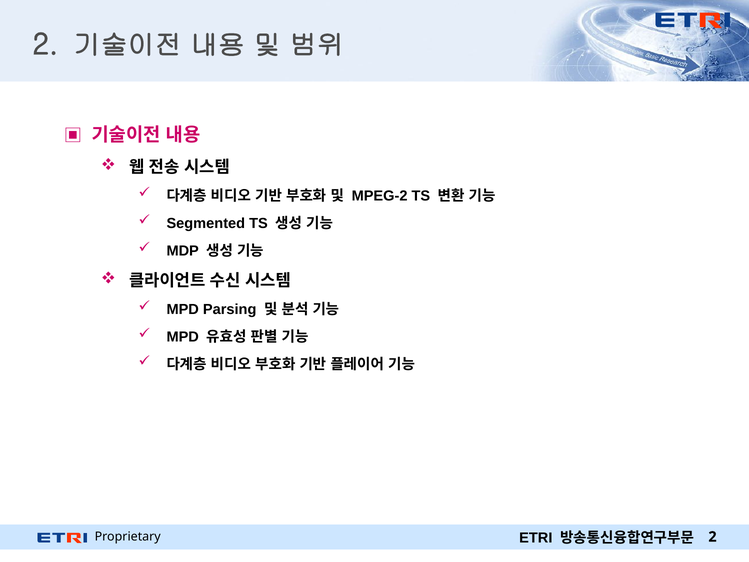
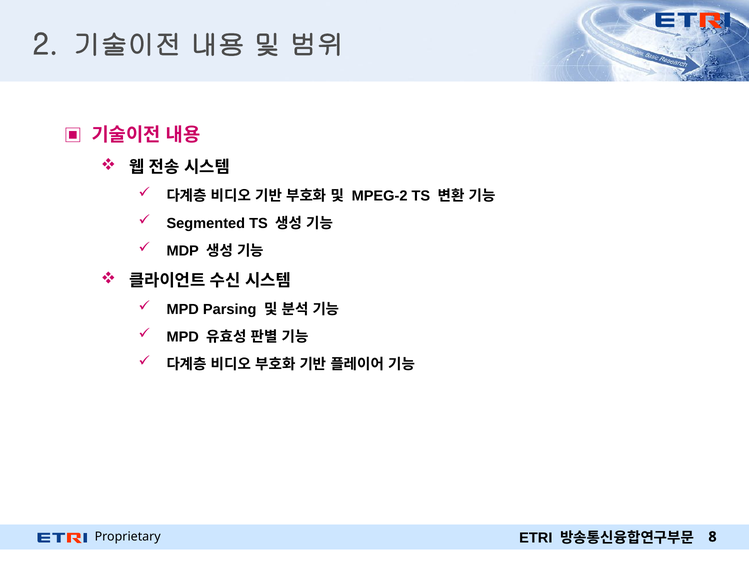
2 at (713, 537): 2 -> 8
